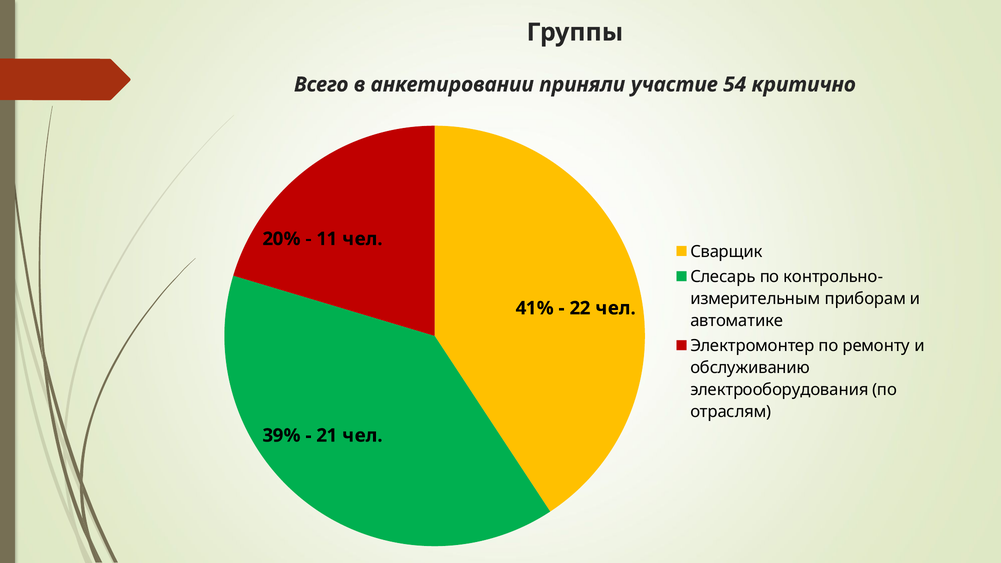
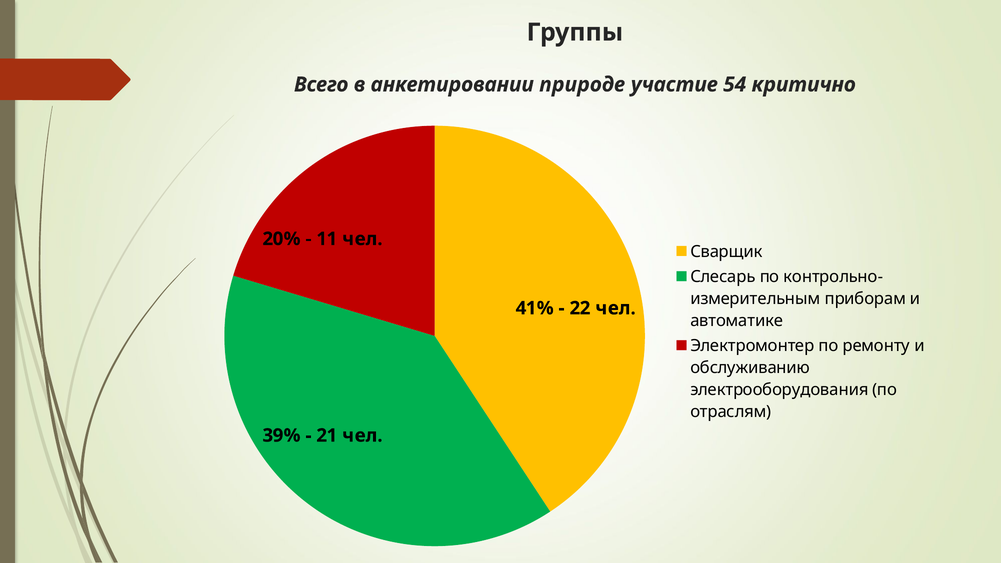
приняли: приняли -> природе
